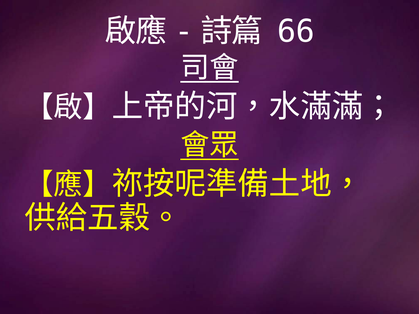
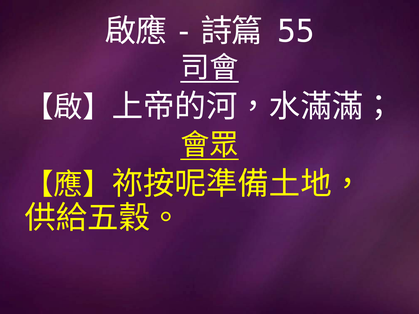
66: 66 -> 55
